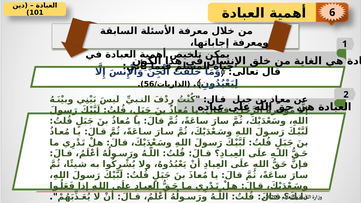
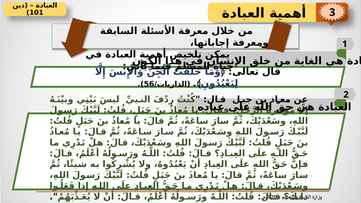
6: 6 -> 3
